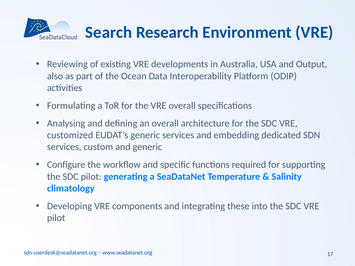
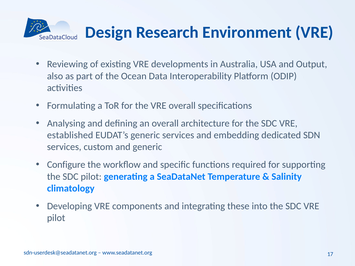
Search: Search -> Design
customized: customized -> established
